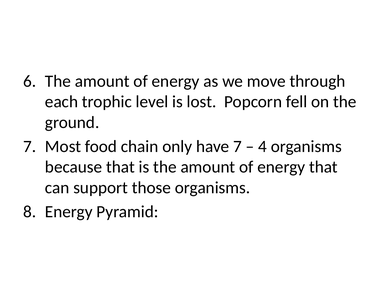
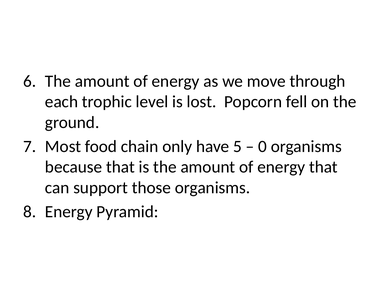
have 7: 7 -> 5
4: 4 -> 0
